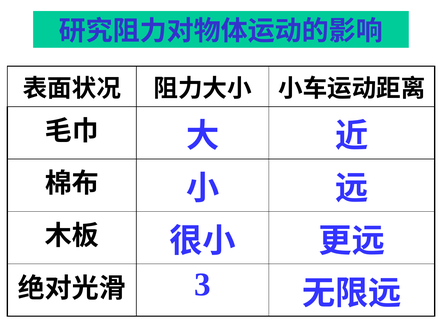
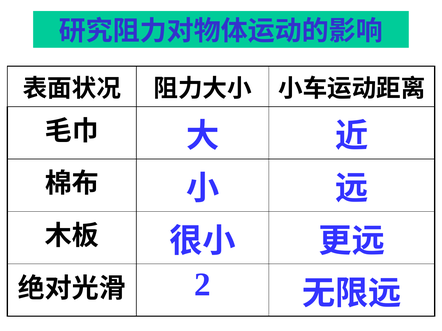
3: 3 -> 2
